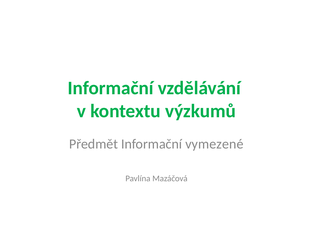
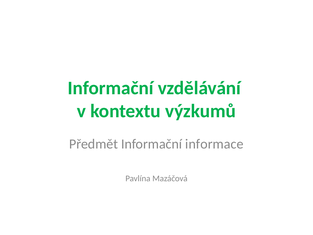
vymezené: vymezené -> informace
